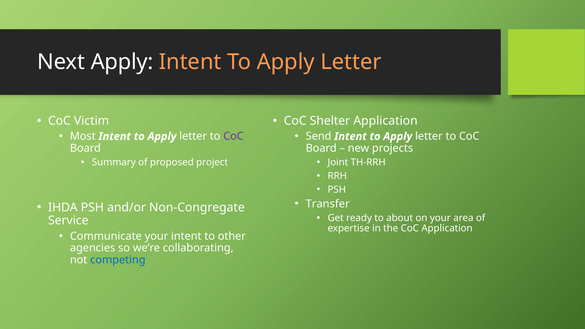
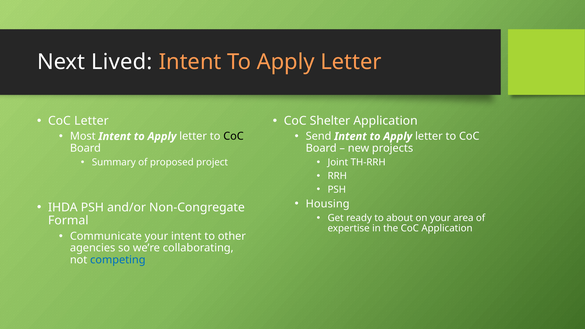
Next Apply: Apply -> Lived
CoC Victim: Victim -> Letter
CoC at (233, 136) colour: purple -> black
Transfer: Transfer -> Housing
Service: Service -> Formal
